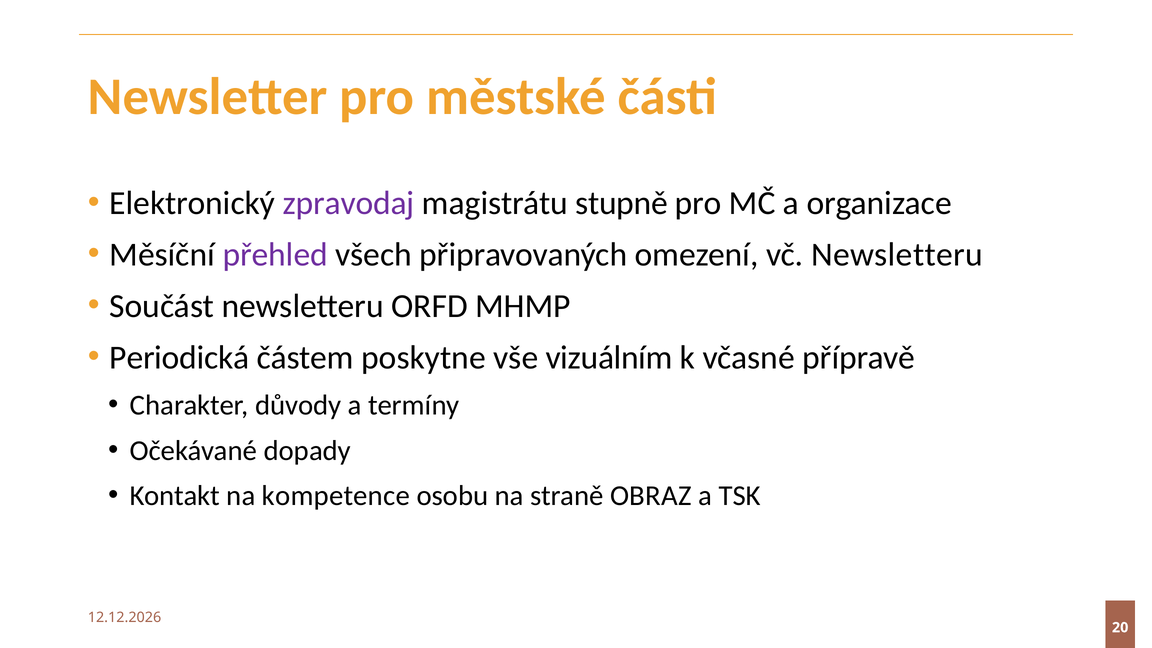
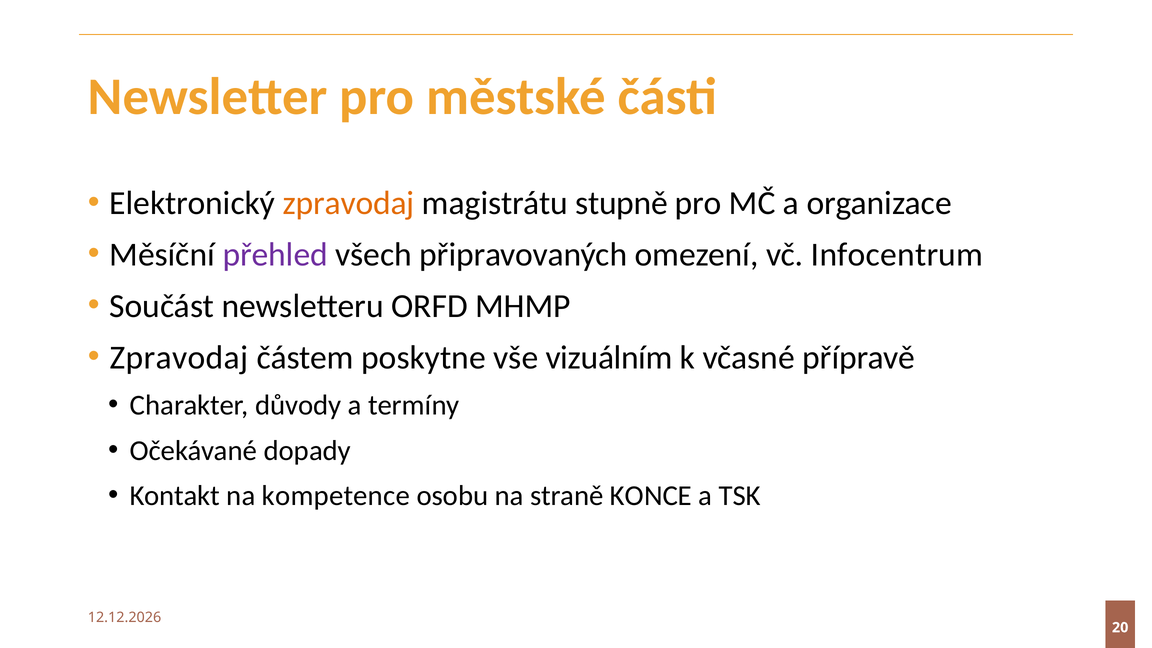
zpravodaj at (349, 203) colour: purple -> orange
vč Newsletteru: Newsletteru -> Infocentrum
Periodická at (179, 358): Periodická -> Zpravodaj
OBRAZ: OBRAZ -> KONCE
